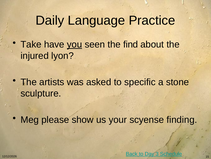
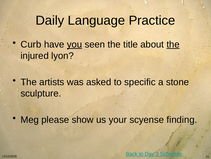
Take: Take -> Curb
find: find -> title
the at (173, 44) underline: none -> present
